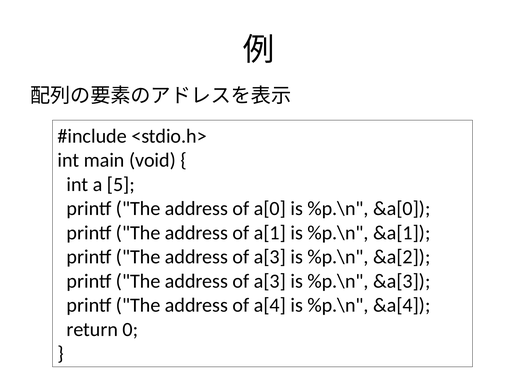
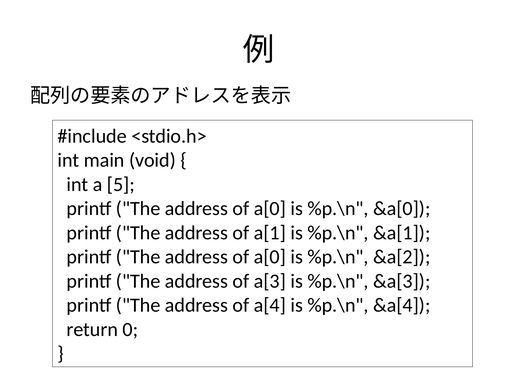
a[3 at (270, 257): a[3 -> a[0
